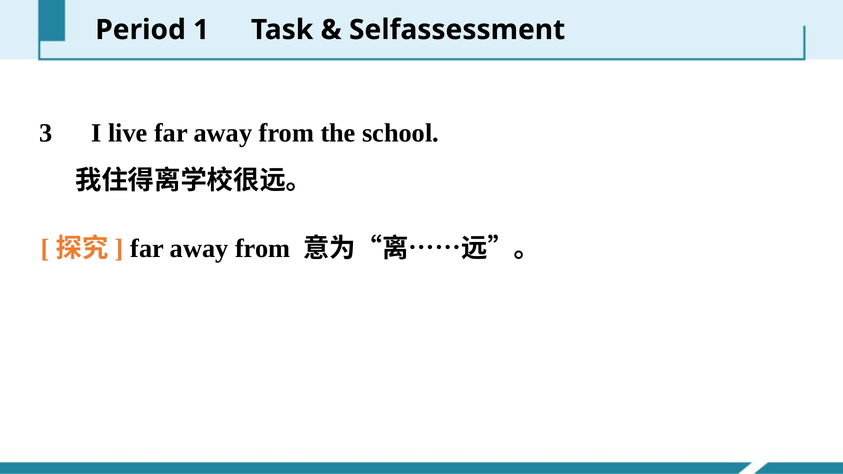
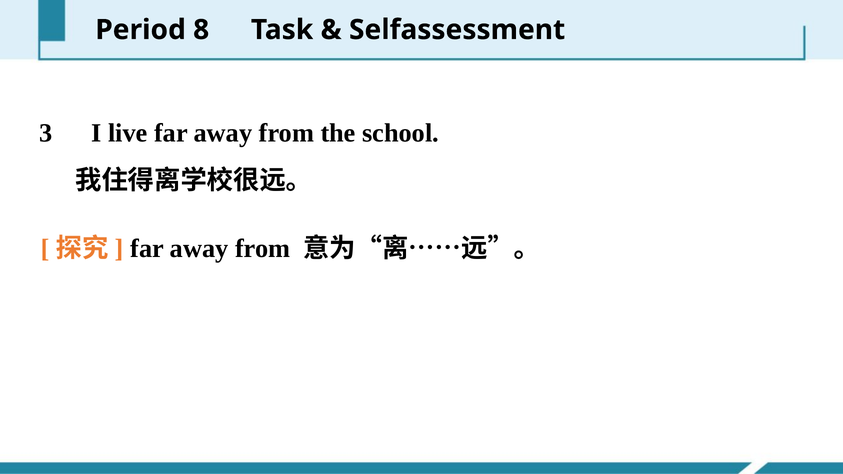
1: 1 -> 8
